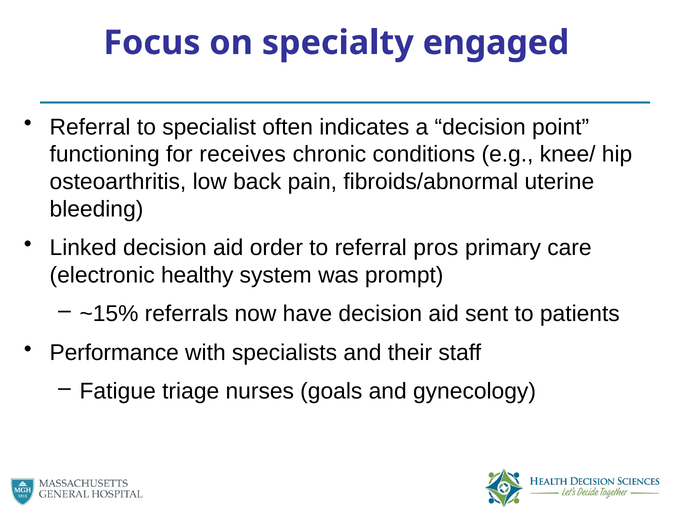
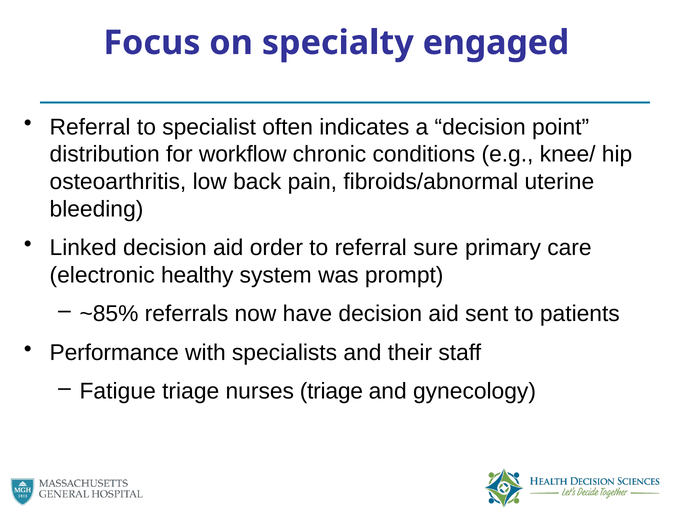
functioning: functioning -> distribution
receives: receives -> workflow
pros: pros -> sure
~15%: ~15% -> ~85%
nurses goals: goals -> triage
